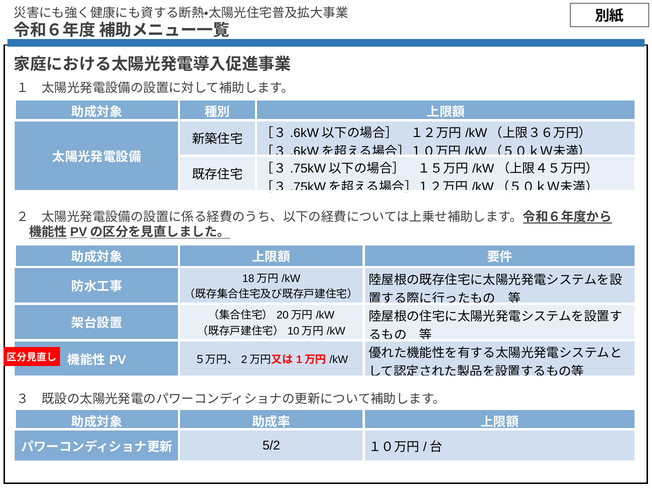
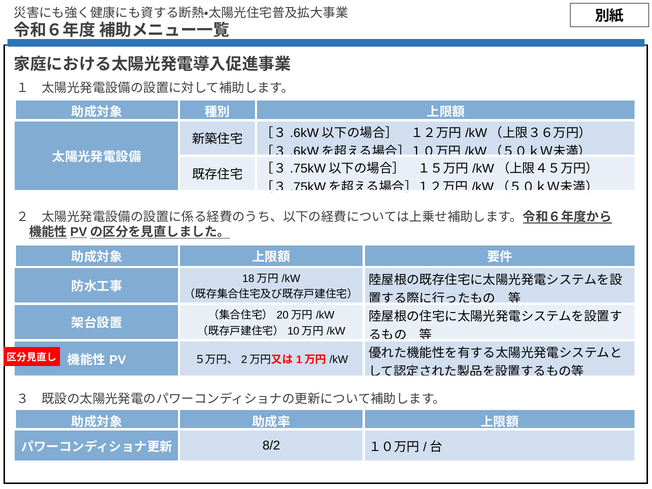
5/2: 5/2 -> 8/2
